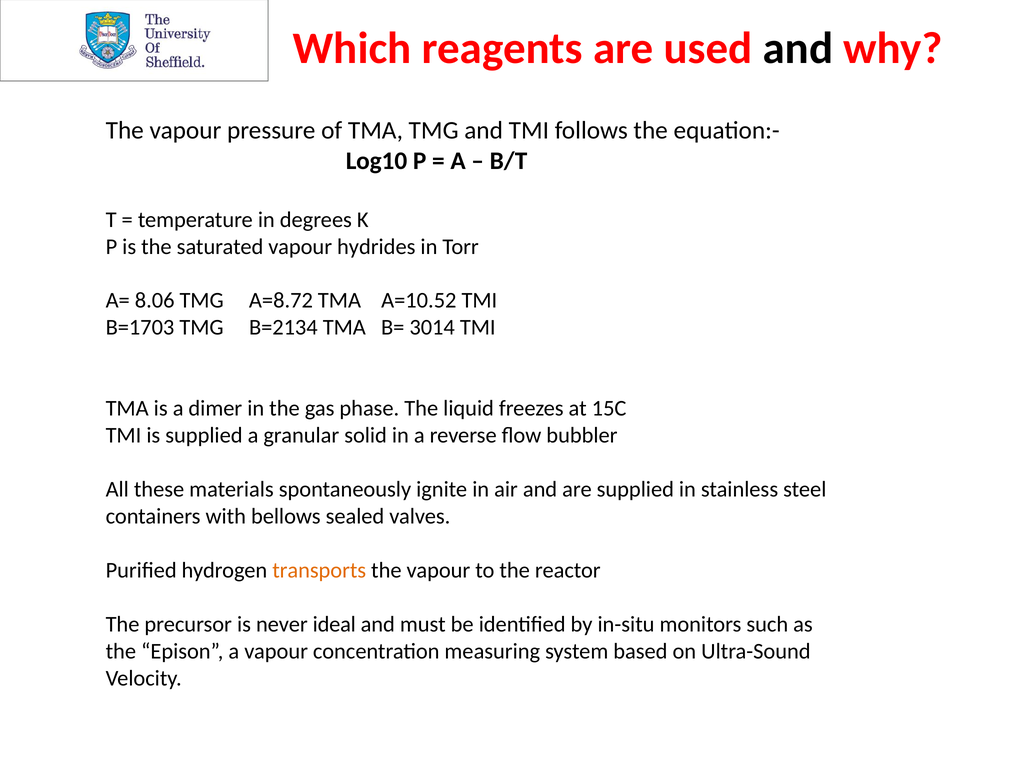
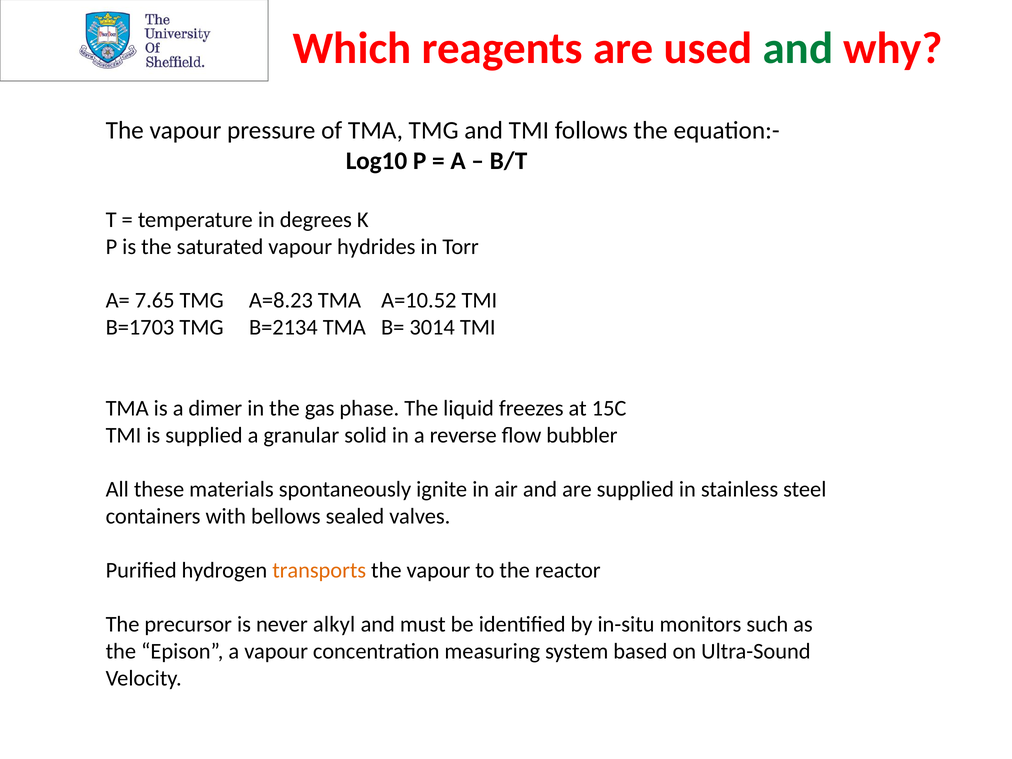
and at (798, 48) colour: black -> green
8.06: 8.06 -> 7.65
A=8.72: A=8.72 -> A=8.23
ideal: ideal -> alkyl
